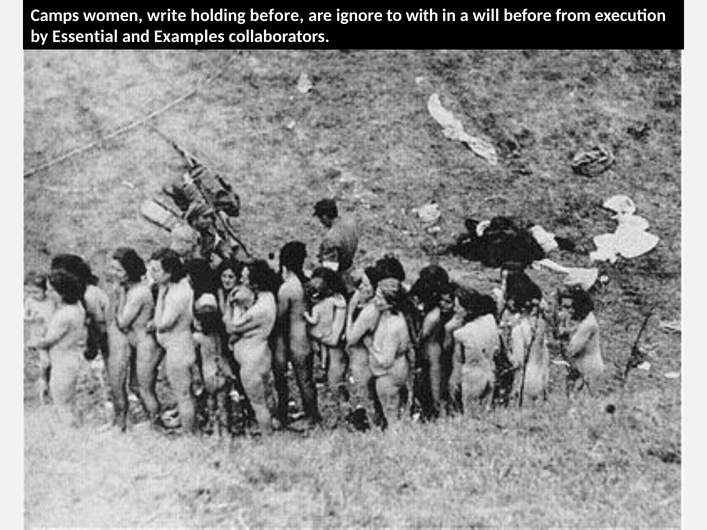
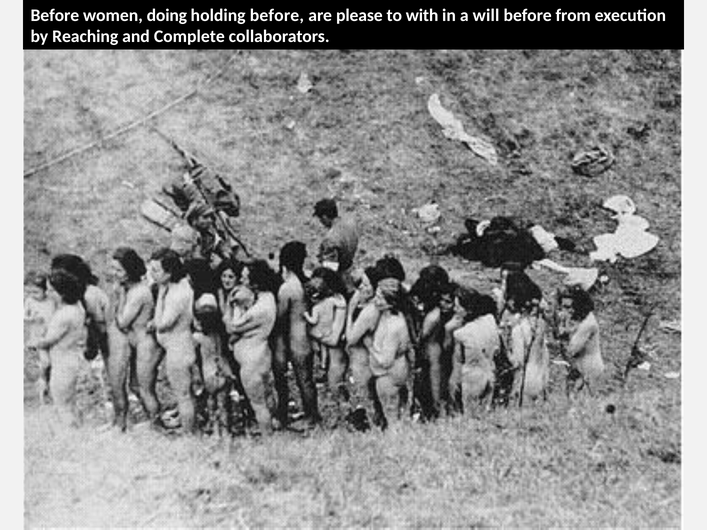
Camps at (55, 15): Camps -> Before
write: write -> doing
ignore: ignore -> please
Essential: Essential -> Reaching
Examples: Examples -> Complete
